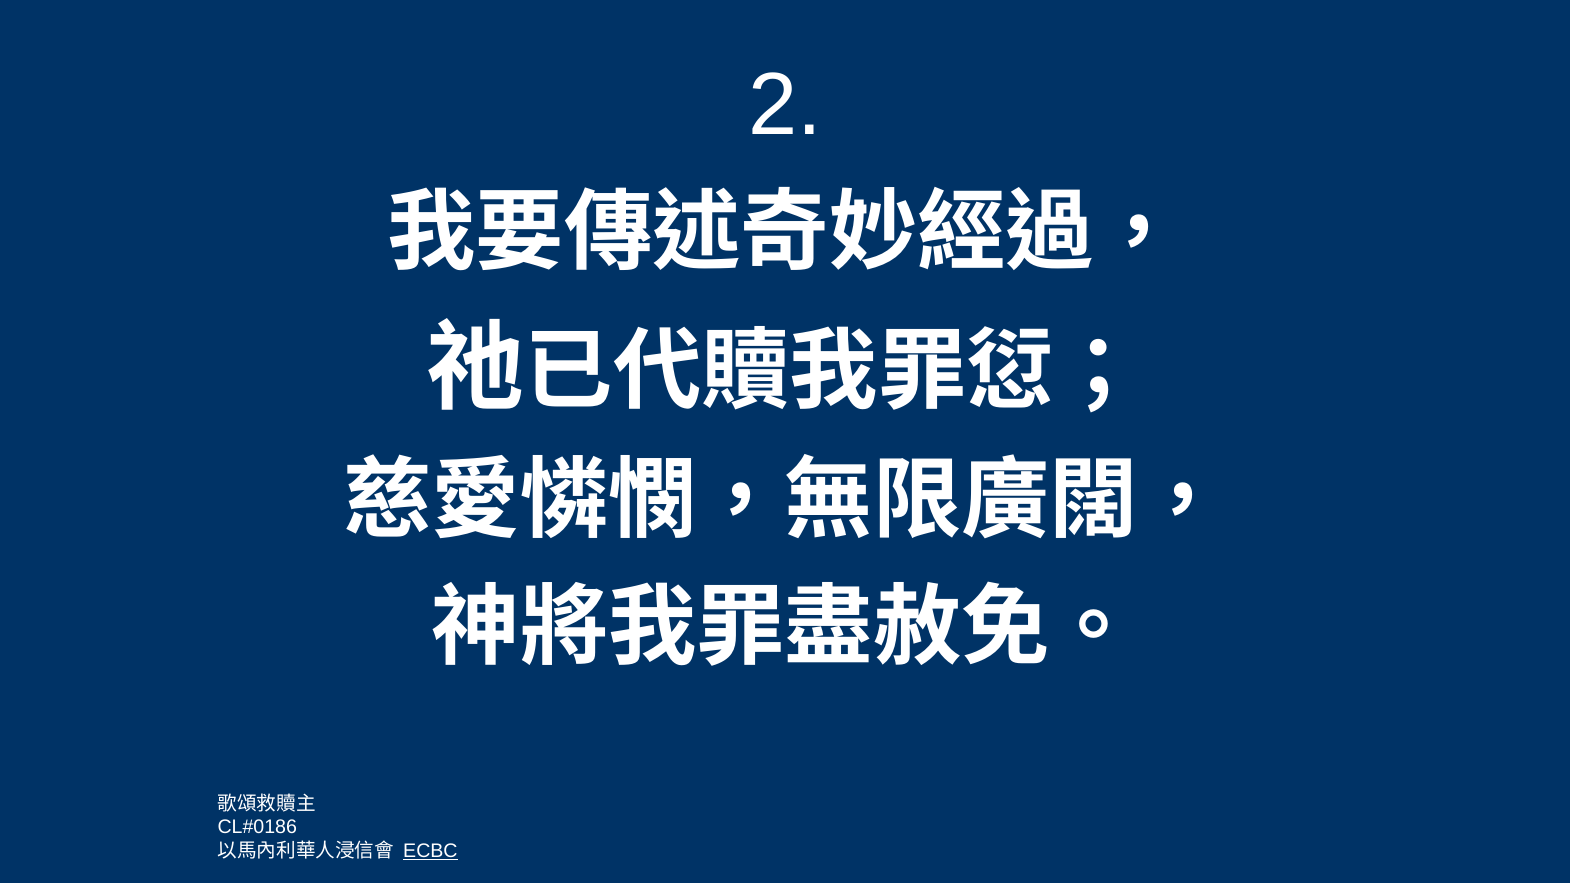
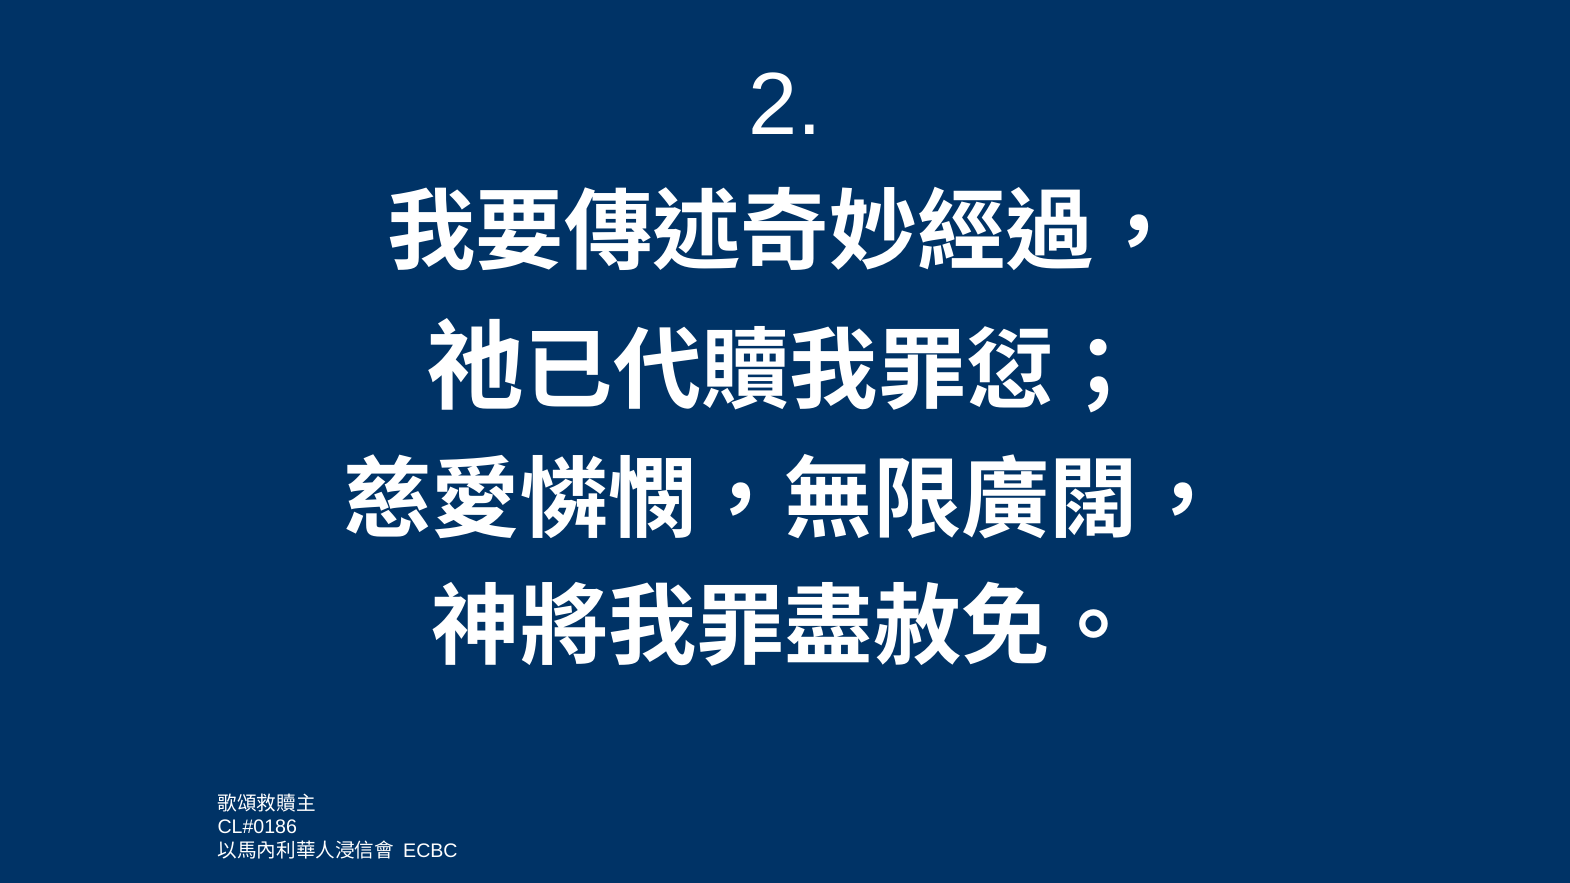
ECBC underline: present -> none
